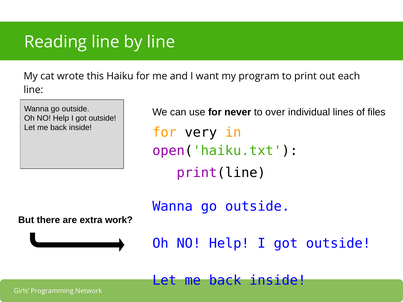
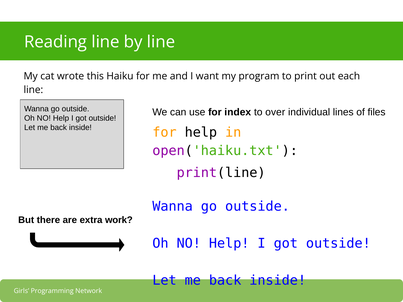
never: never -> index
for very: very -> help
